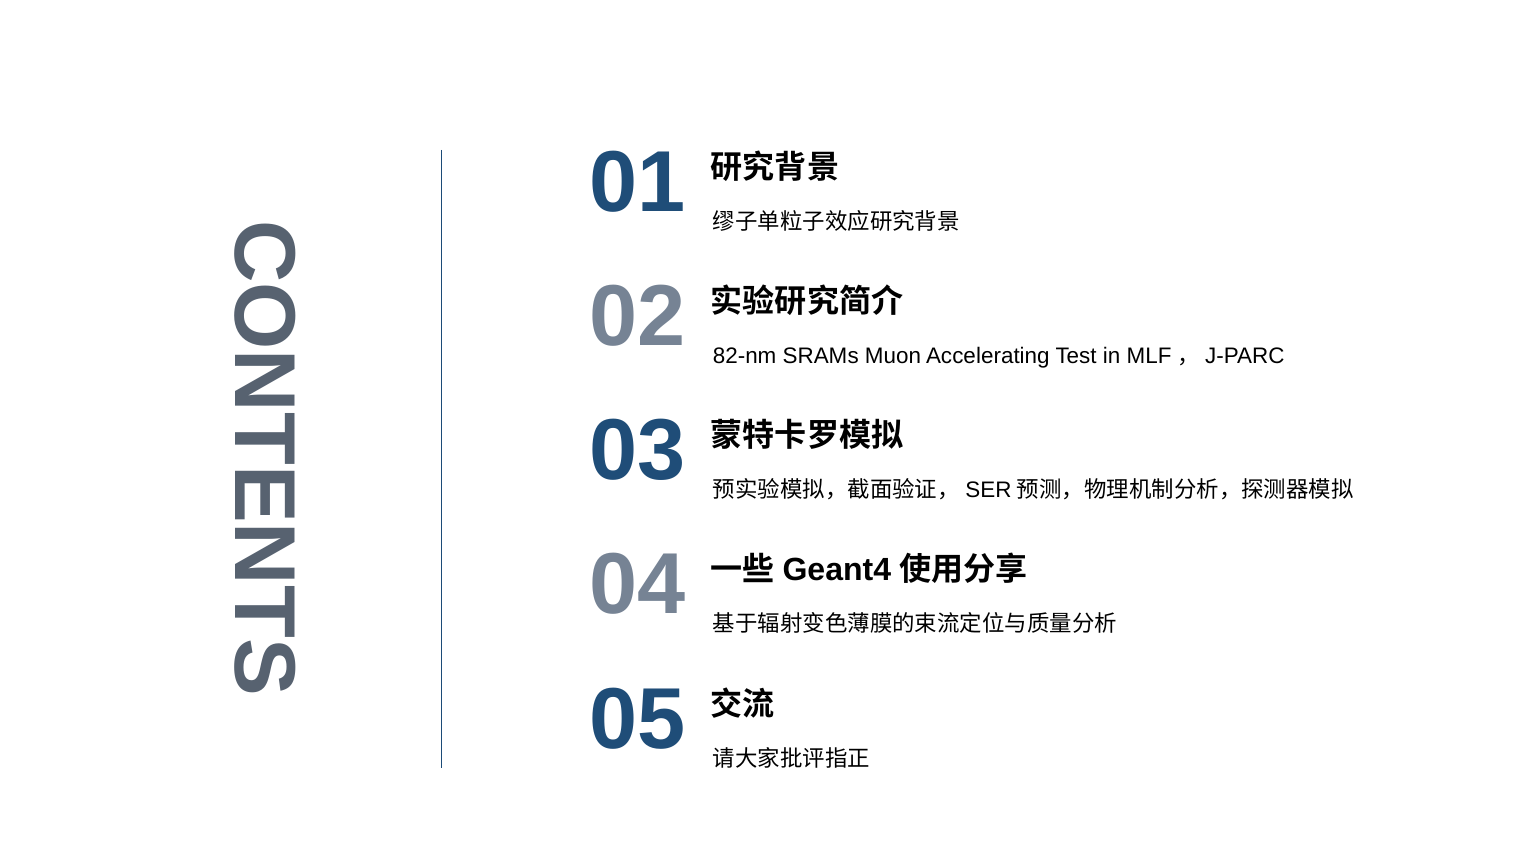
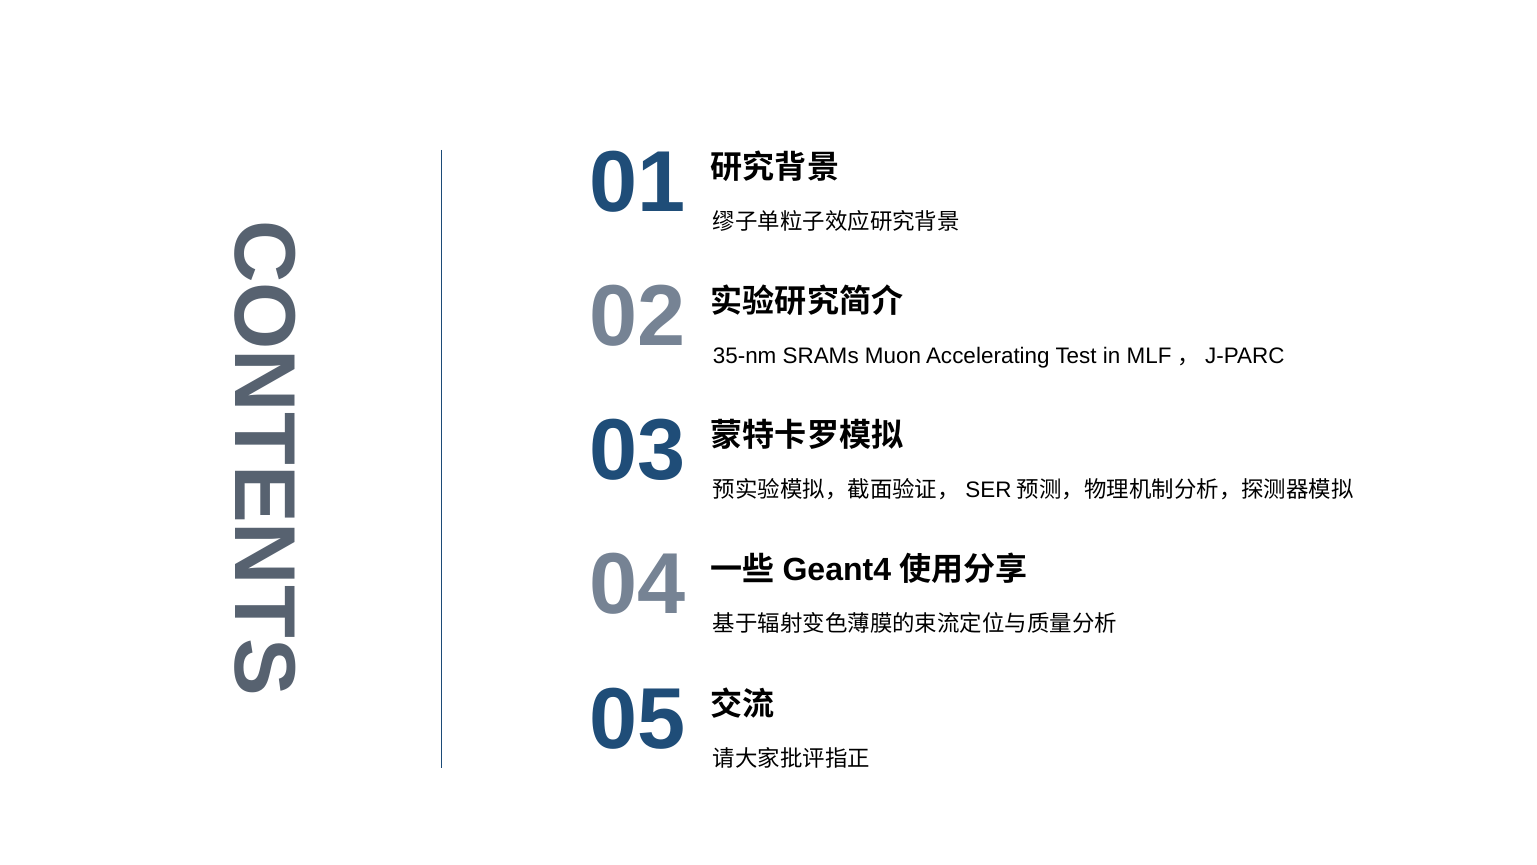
82-nm: 82-nm -> 35-nm
